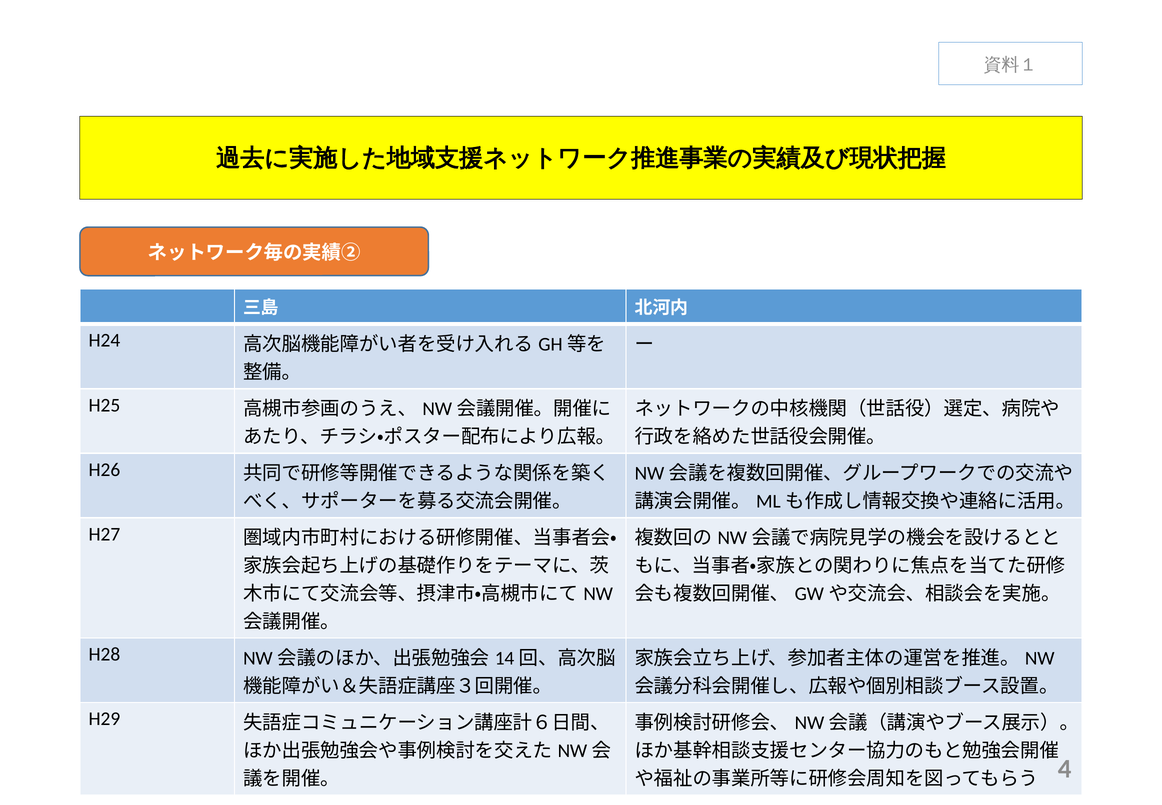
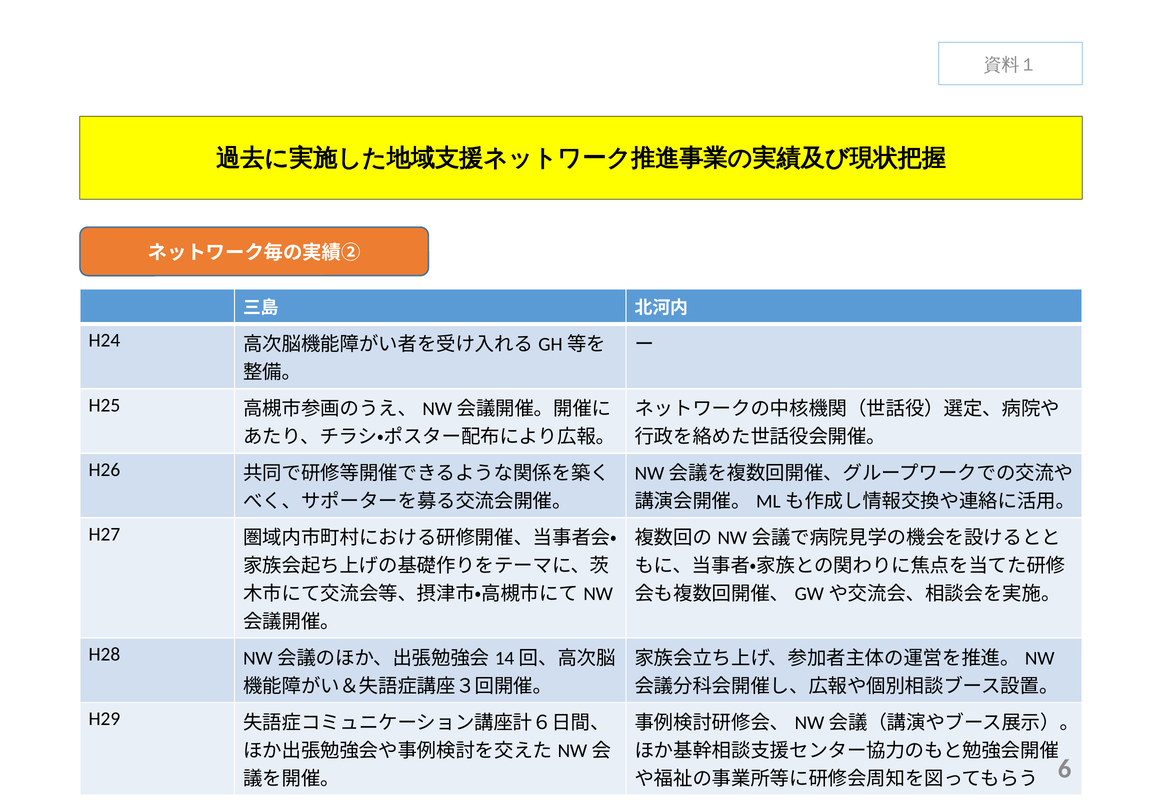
4: 4 -> 6
